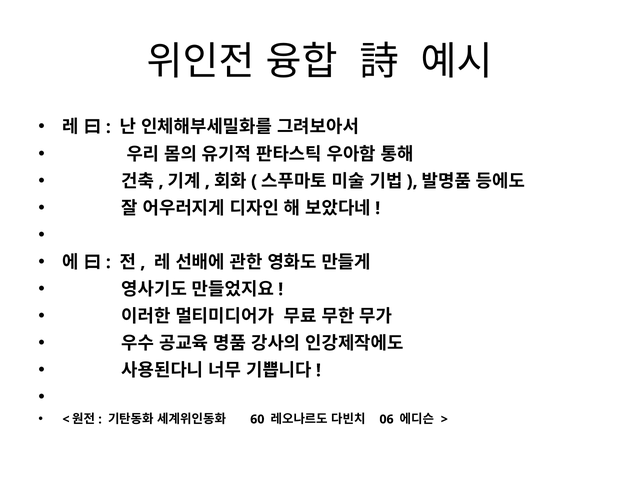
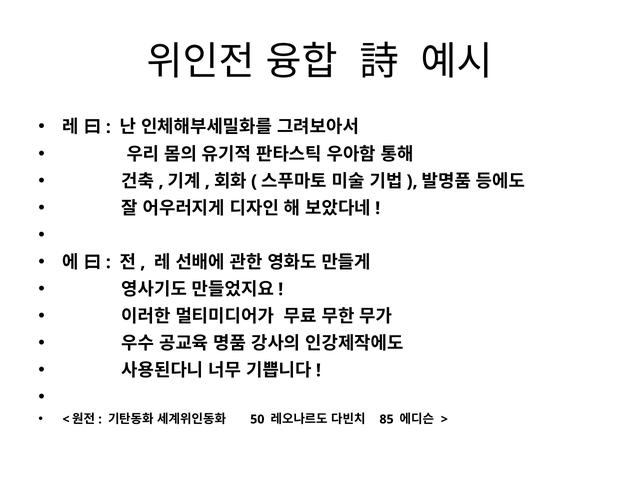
60: 60 -> 50
06: 06 -> 85
